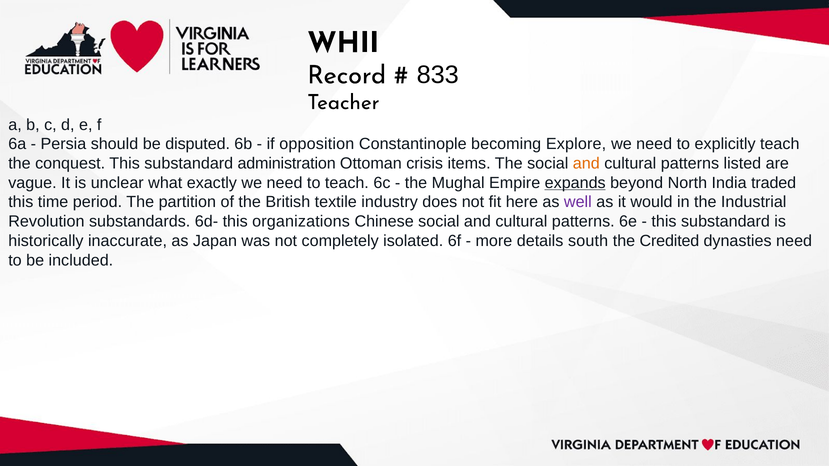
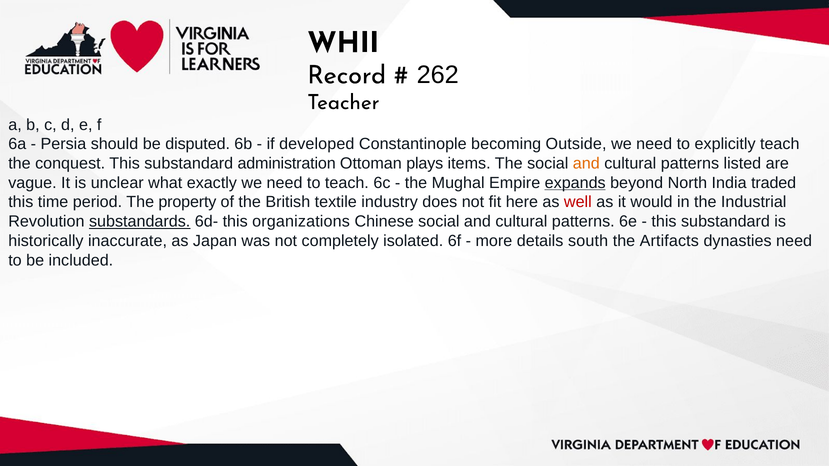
833: 833 -> 262
opposition: opposition -> developed
Explore: Explore -> Outside
crisis: crisis -> plays
partition: partition -> property
well colour: purple -> red
substandards underline: none -> present
Credited: Credited -> Artifacts
